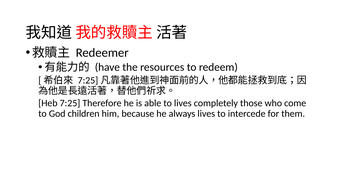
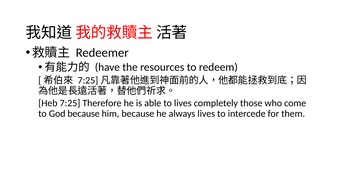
God children: children -> because
